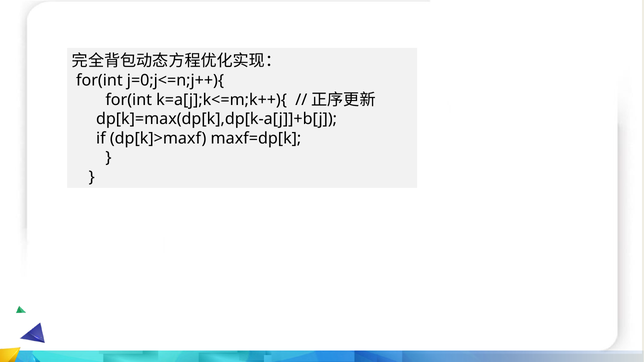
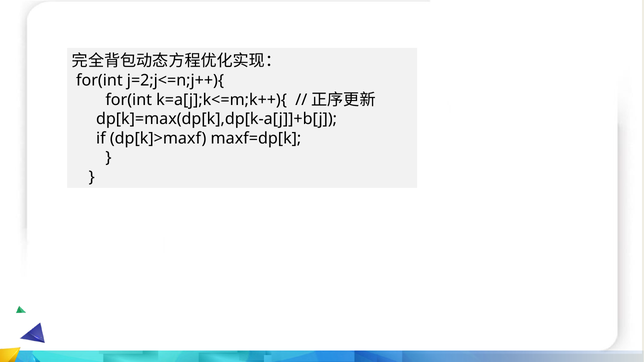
j=0;j<=n;j++){: j=0;j<=n;j++){ -> j=2;j<=n;j++){
